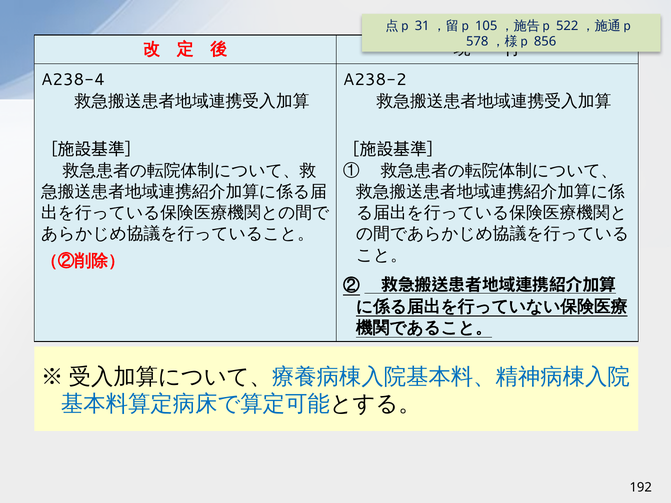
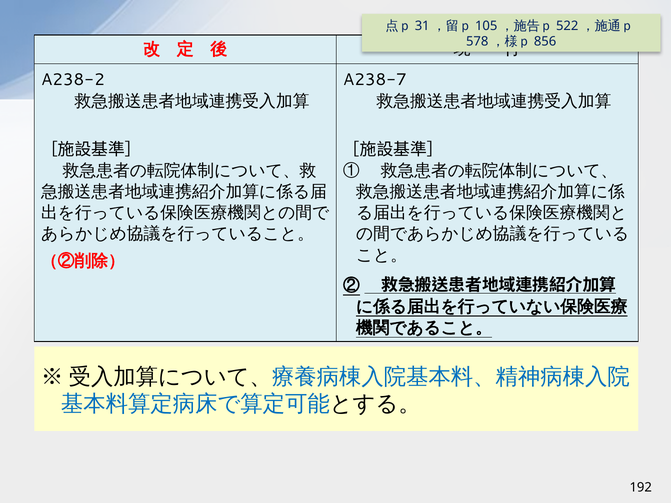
A238-4: A238-4 -> A238-2
A238-2: A238-2 -> A238-7
